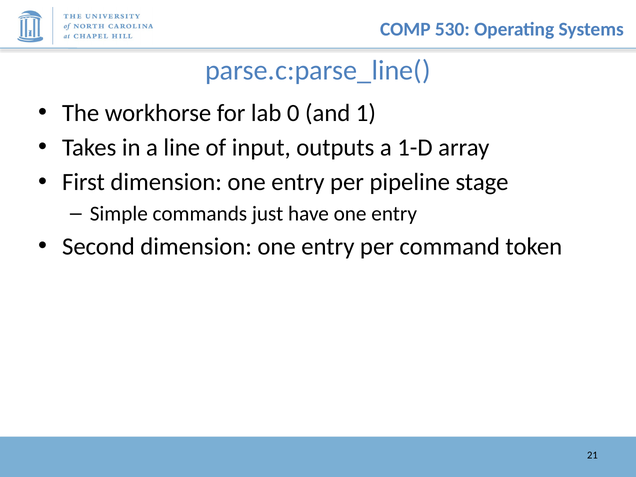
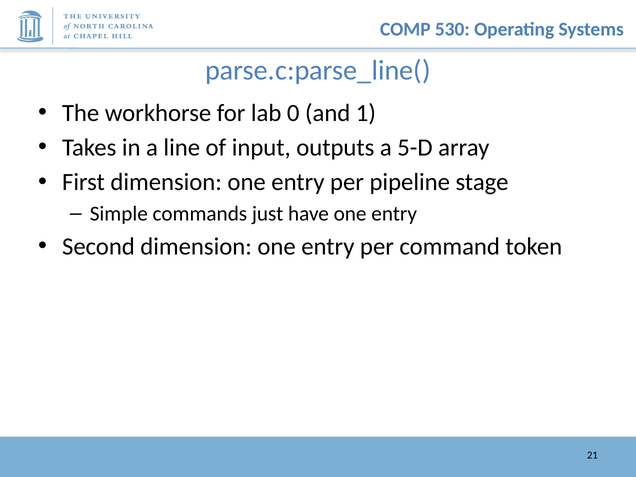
1-D: 1-D -> 5-D
